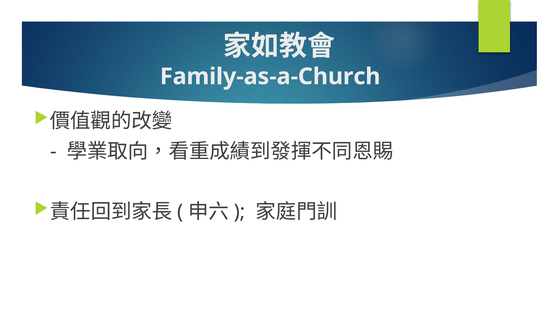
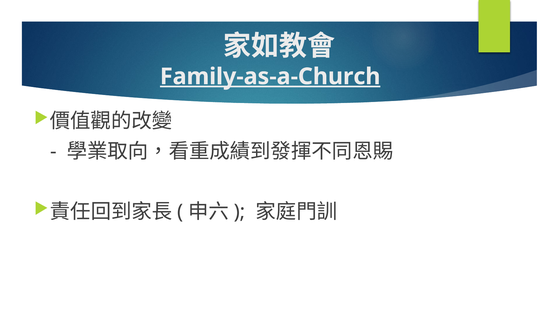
Family-as-a-Church underline: none -> present
